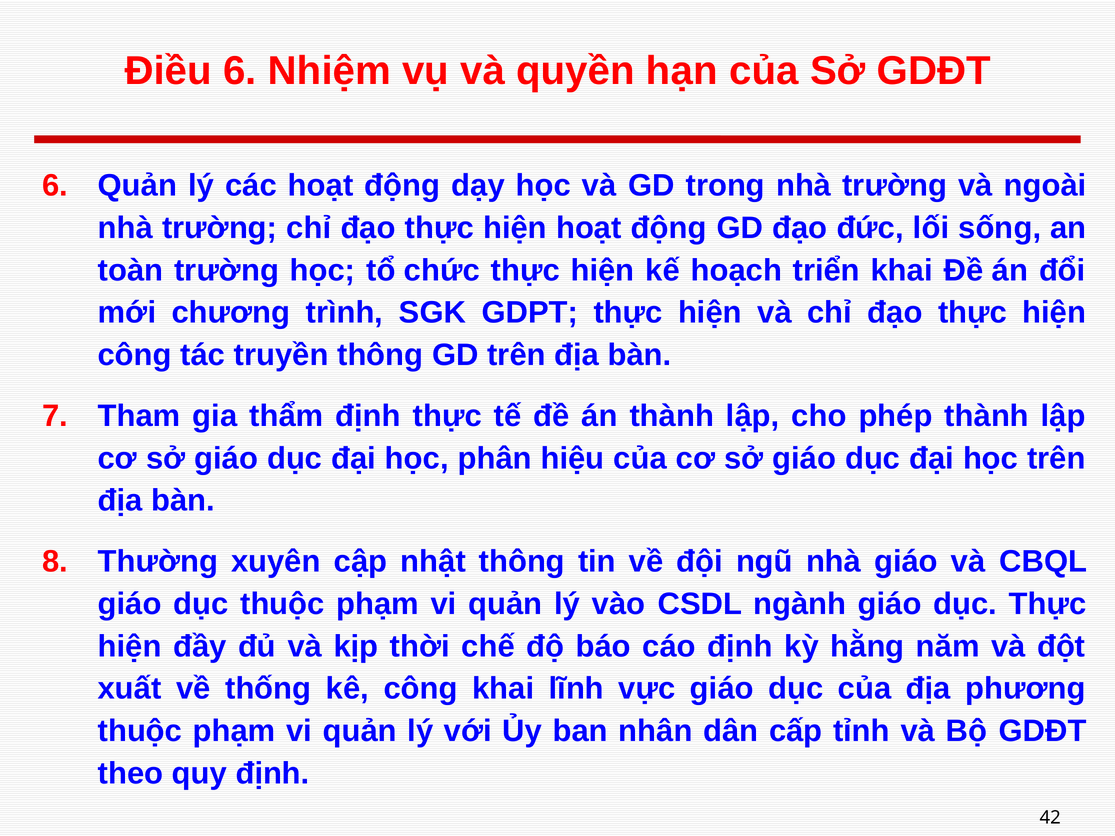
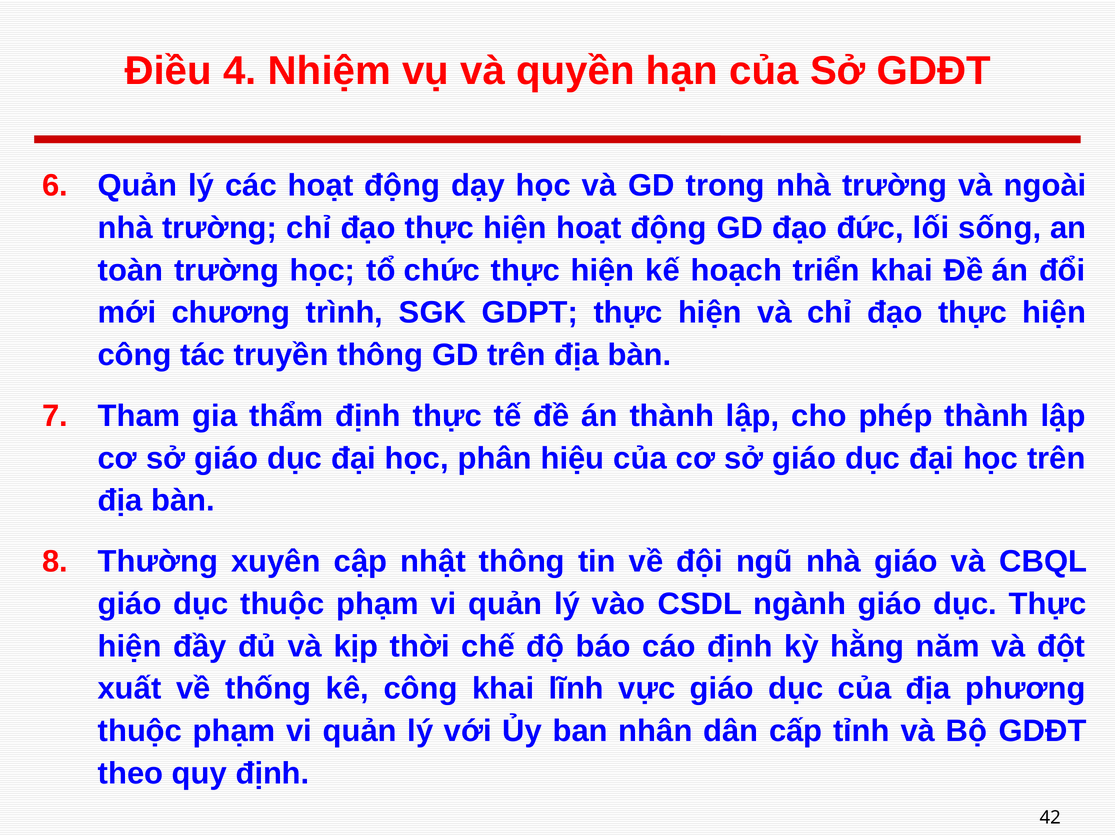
Điều 6: 6 -> 4
